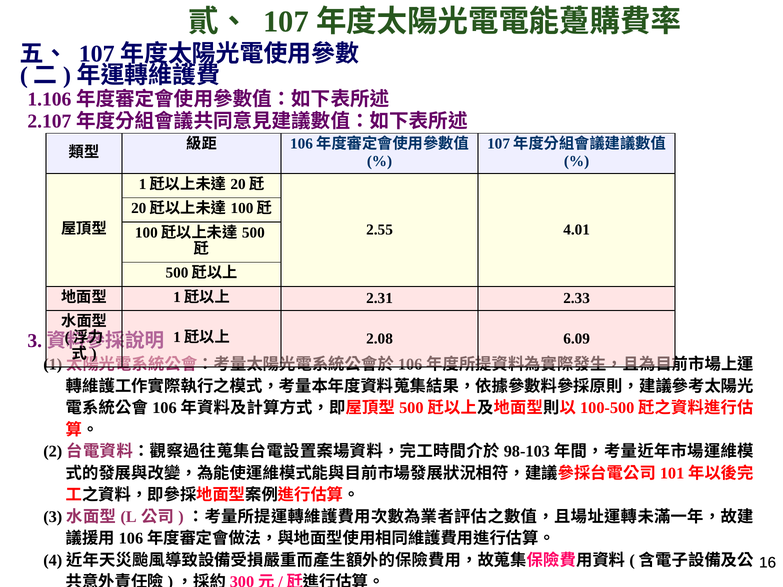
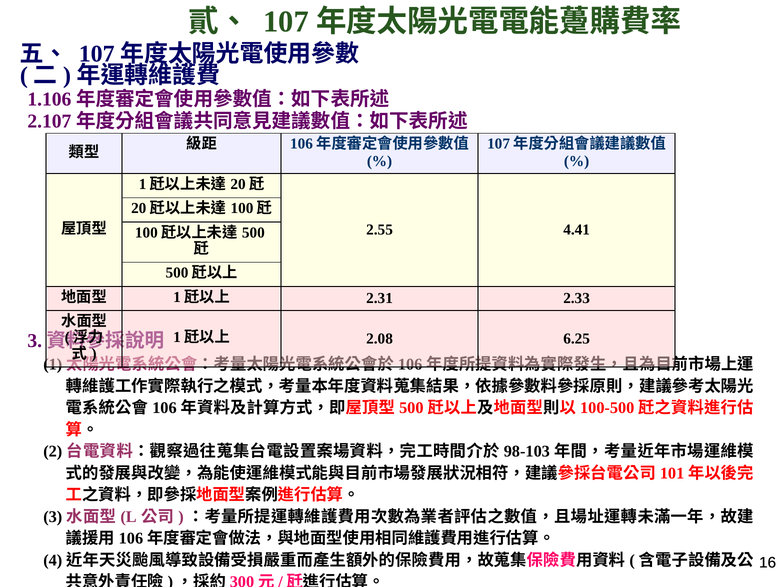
4.01: 4.01 -> 4.41
6.09: 6.09 -> 6.25
